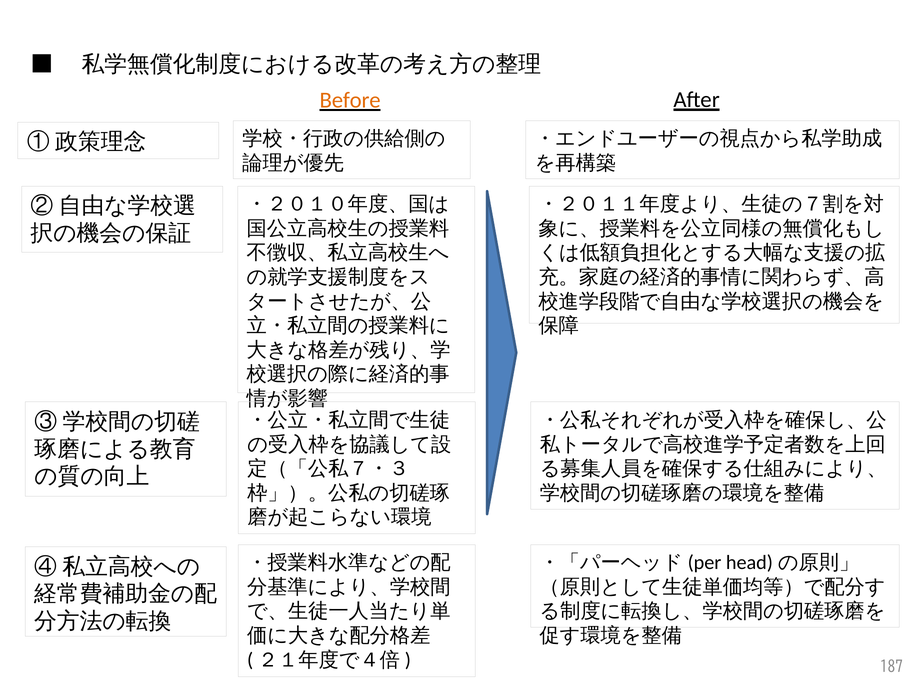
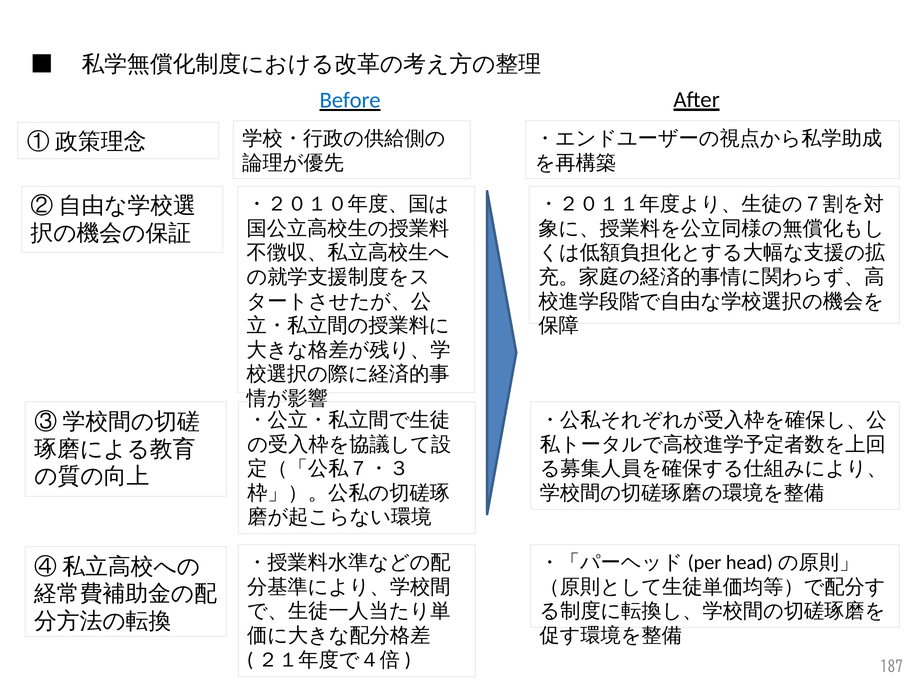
Before colour: orange -> blue
